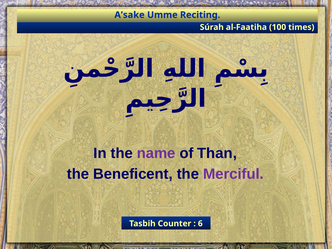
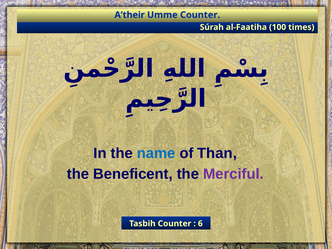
A’sake: A’sake -> A’their
Umme Reciting: Reciting -> Counter
name colour: purple -> blue
